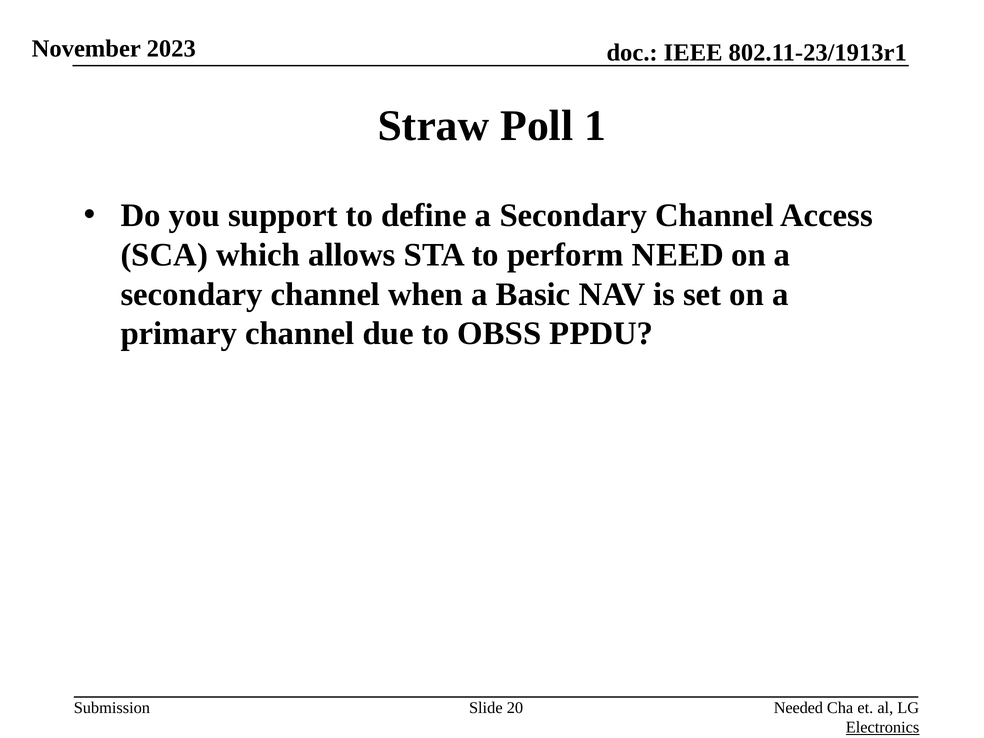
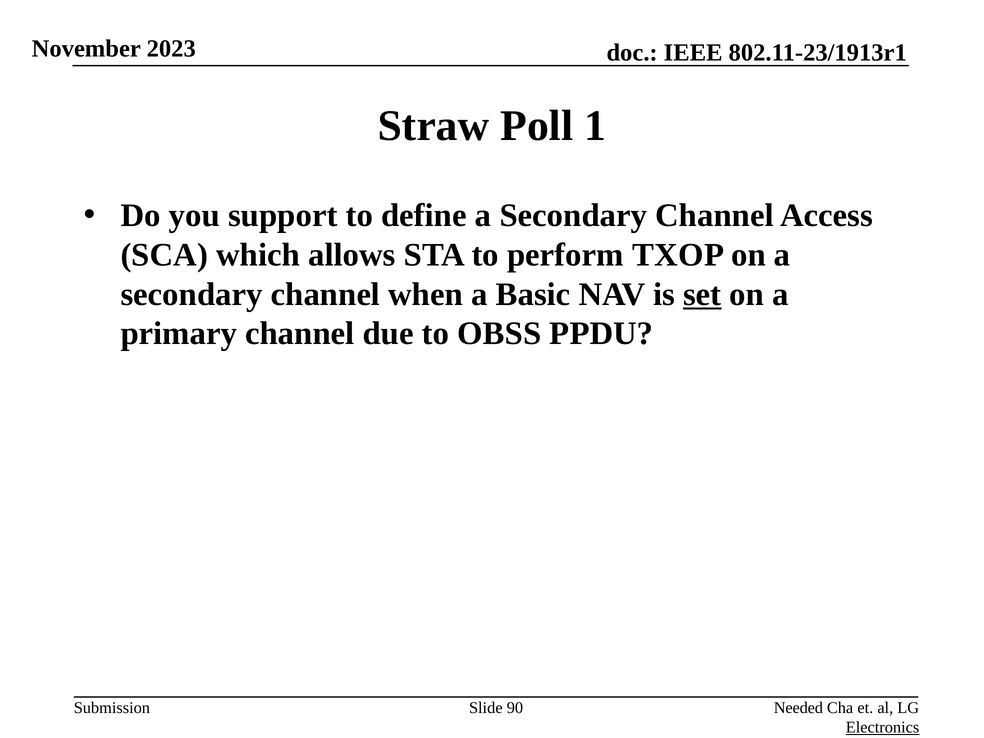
NEED: NEED -> TXOP
set underline: none -> present
20: 20 -> 90
